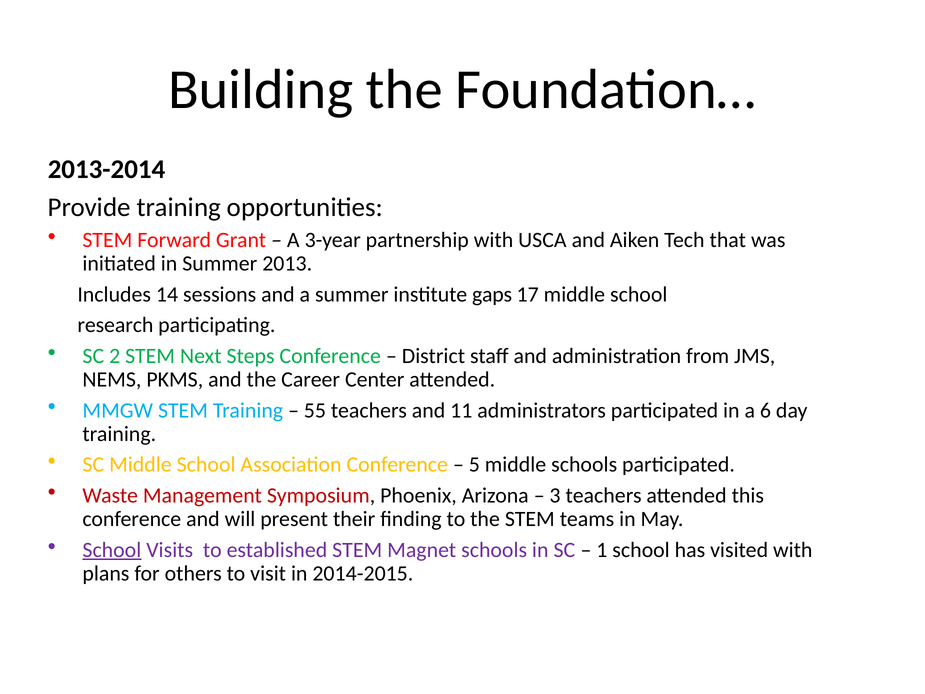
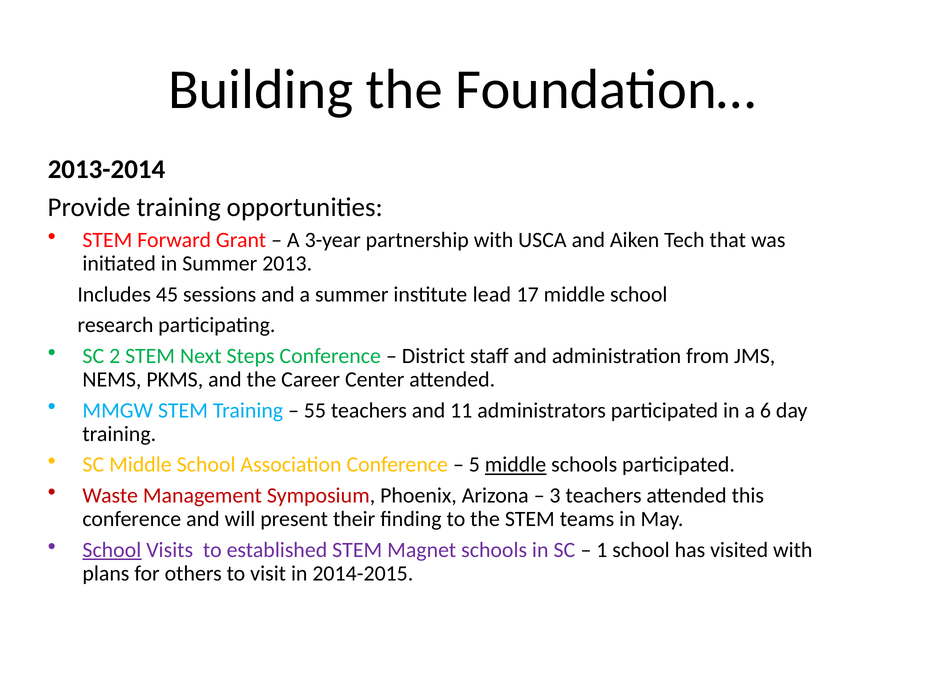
14: 14 -> 45
gaps: gaps -> lead
middle at (516, 465) underline: none -> present
